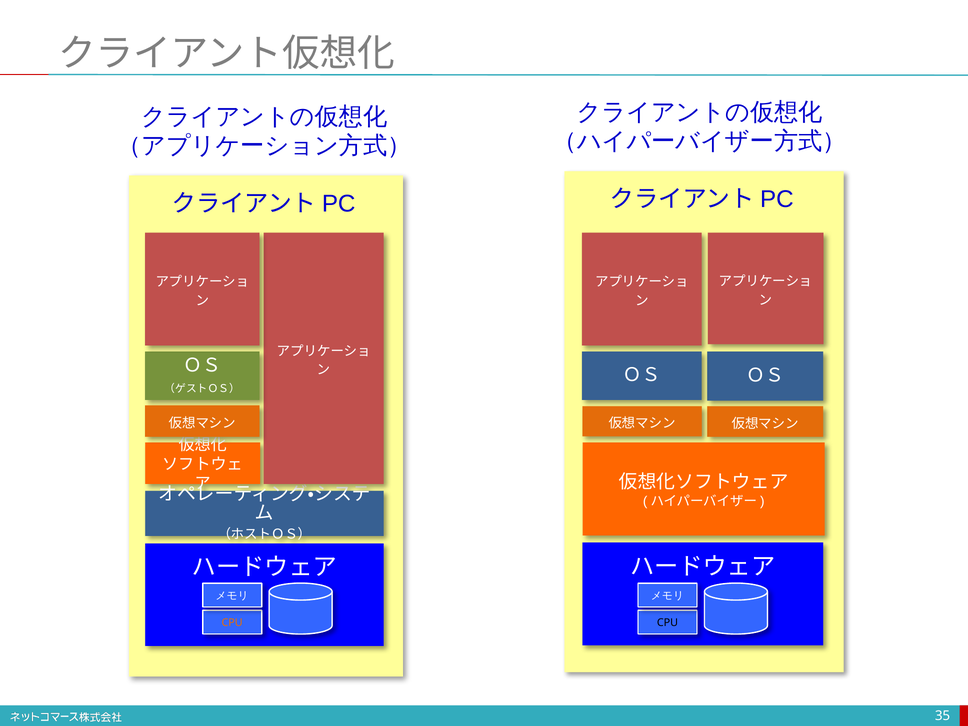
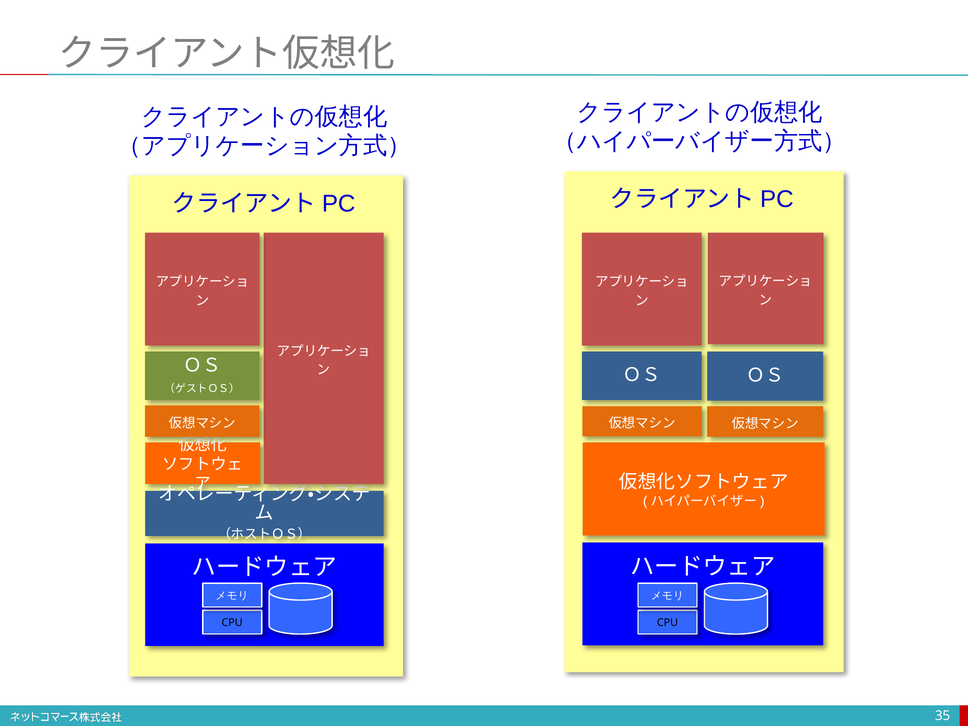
CPU at (232, 623) colour: orange -> black
